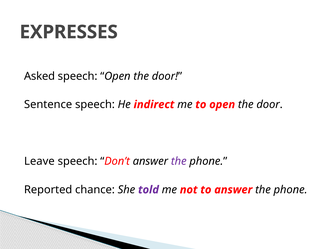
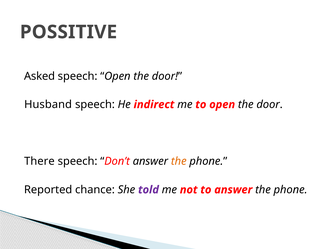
EXPRESSES: EXPRESSES -> POSSITIVE
Sentence: Sentence -> Husband
Leave: Leave -> There
the at (179, 161) colour: purple -> orange
